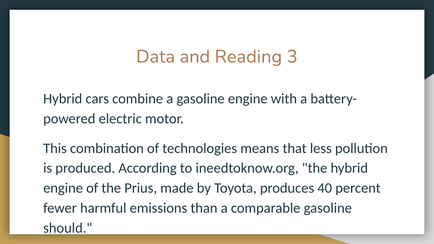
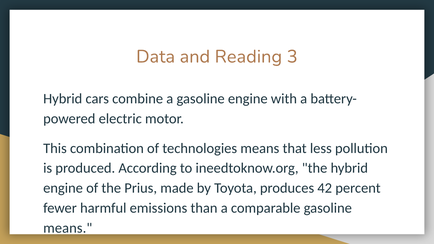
40: 40 -> 42
should at (68, 228): should -> means
